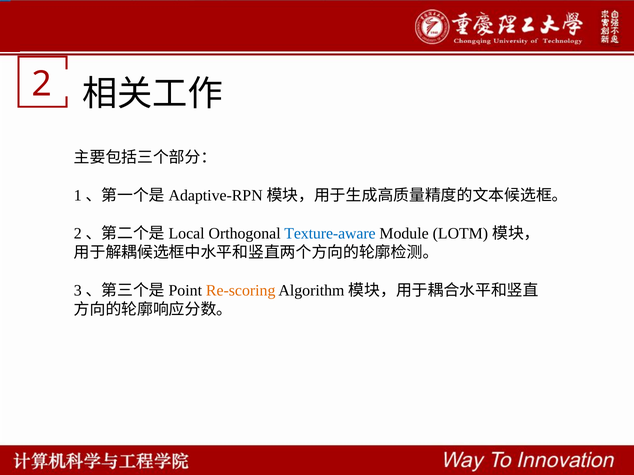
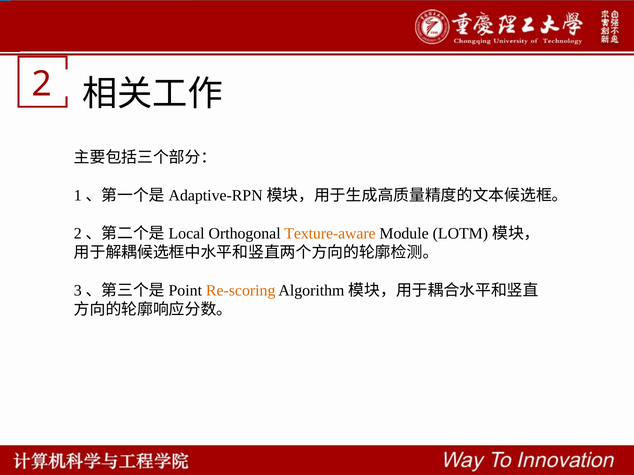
Texture-aware colour: blue -> orange
